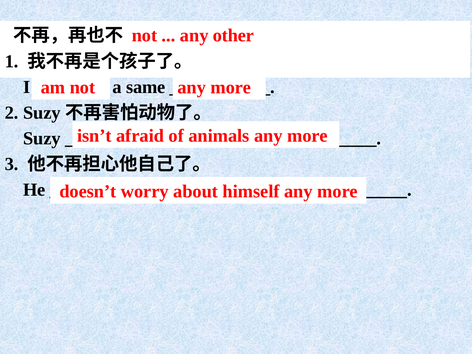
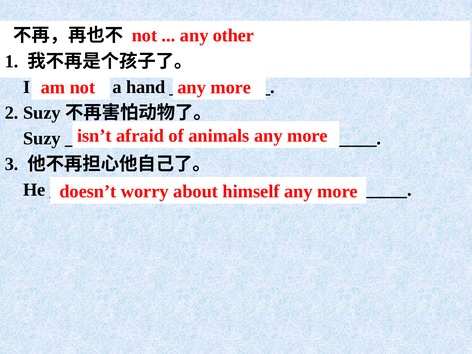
same: same -> hand
